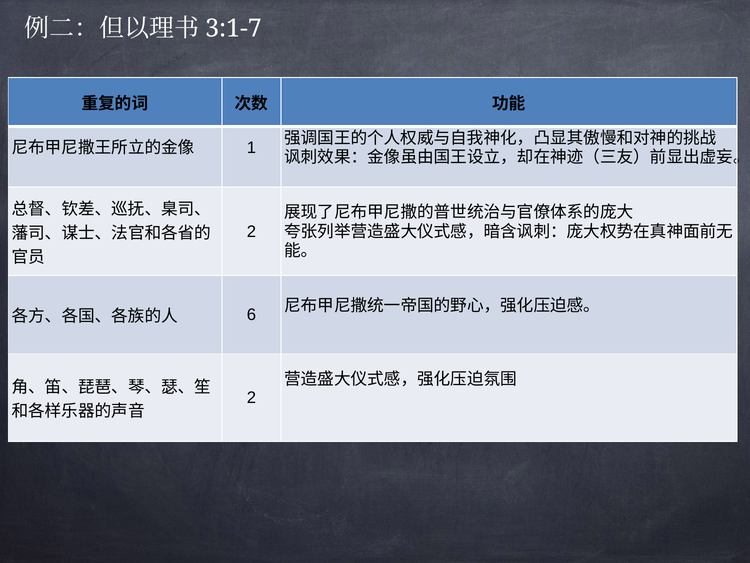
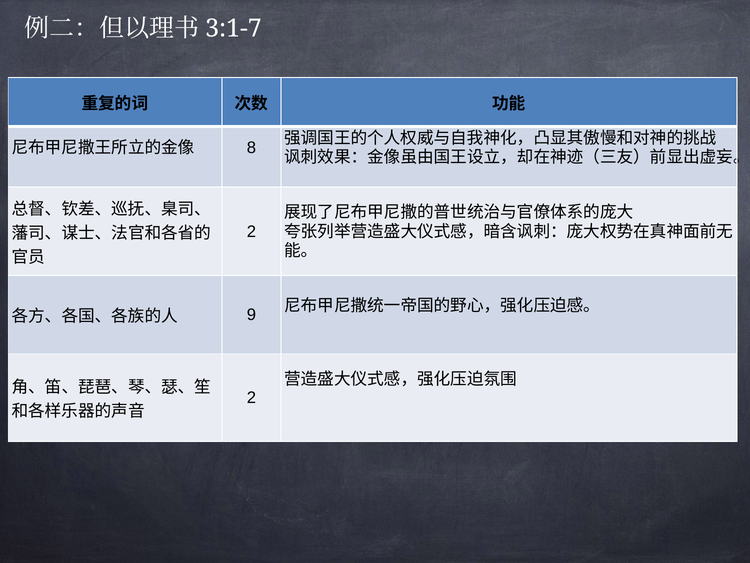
1: 1 -> 8
6: 6 -> 9
